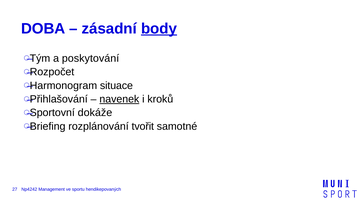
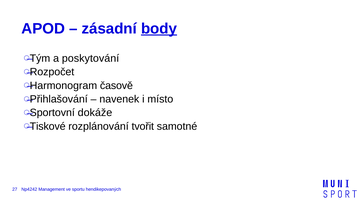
DOBA: DOBA -> APOD
situace: situace -> časově
navenek underline: present -> none
kroků: kroků -> místo
Briefing: Briefing -> Tiskové
